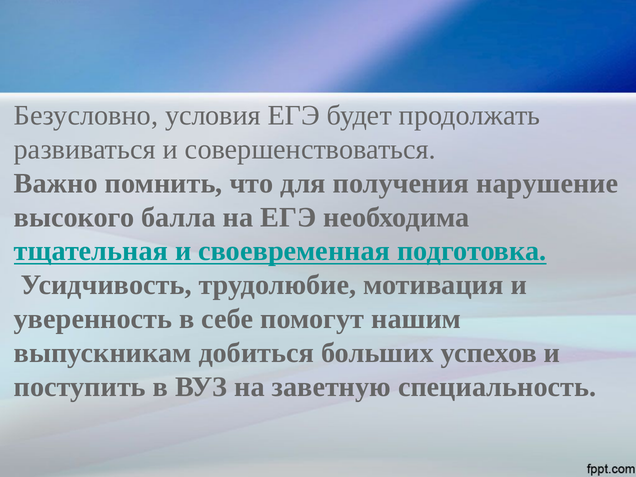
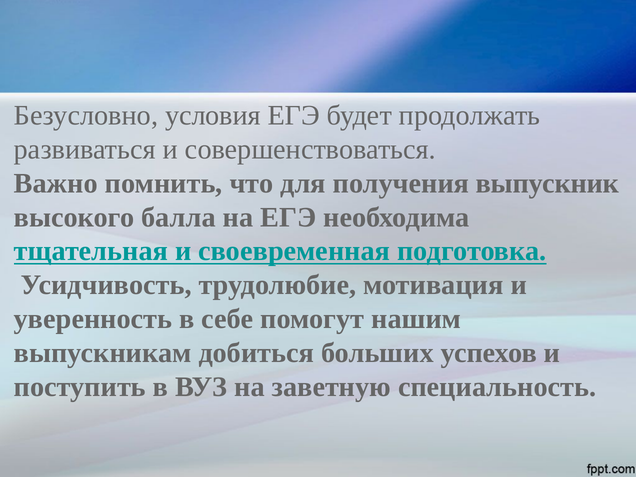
нарушение: нарушение -> выпускник
